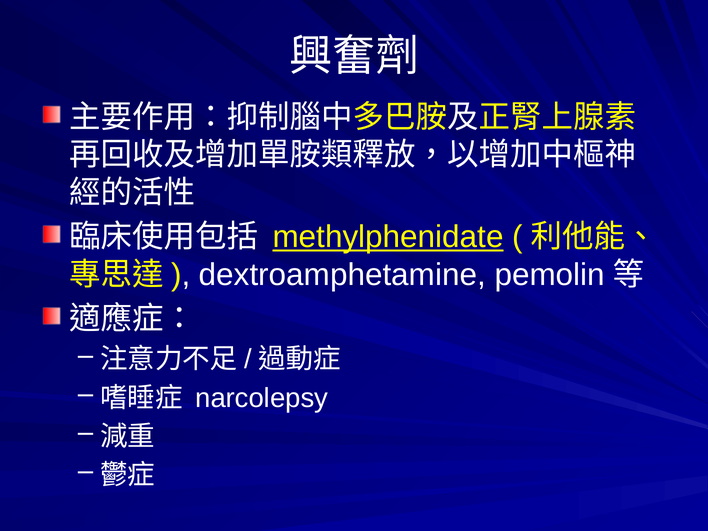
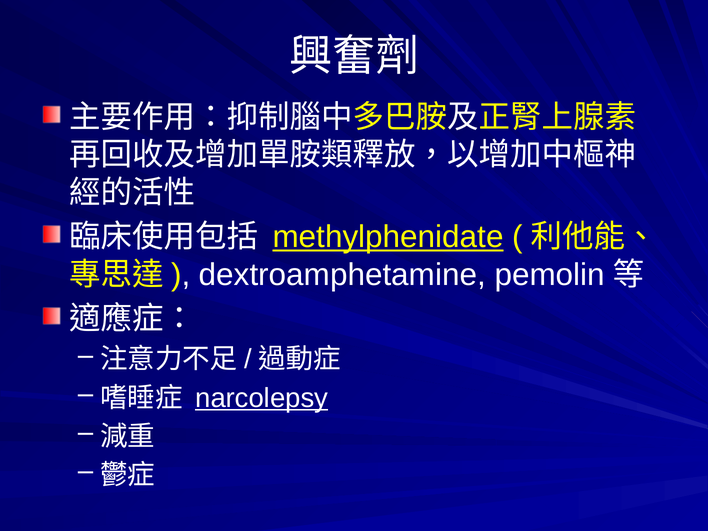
narcolepsy underline: none -> present
